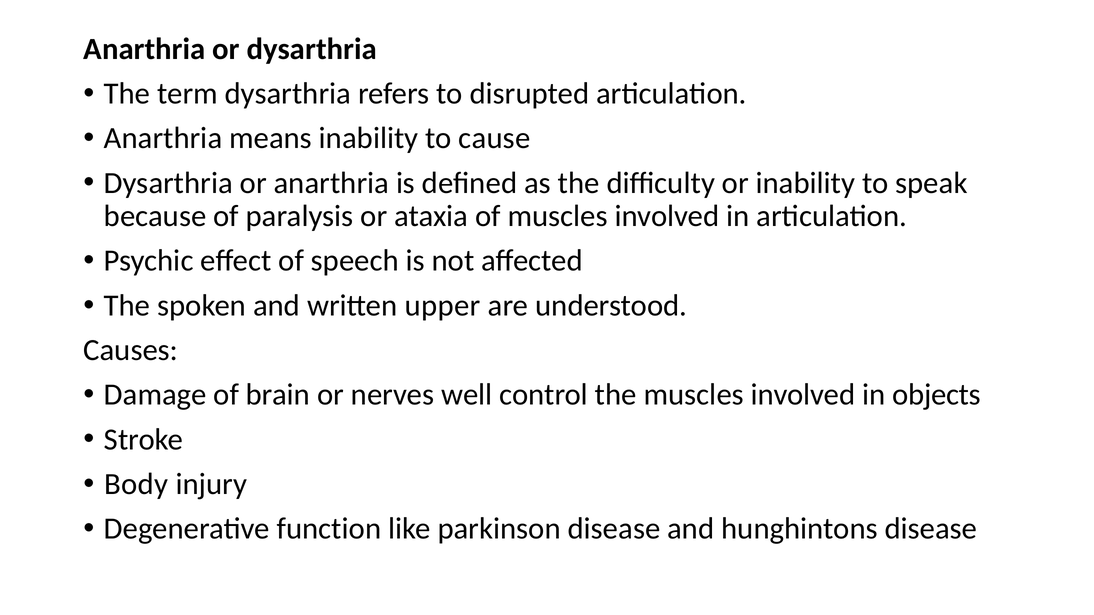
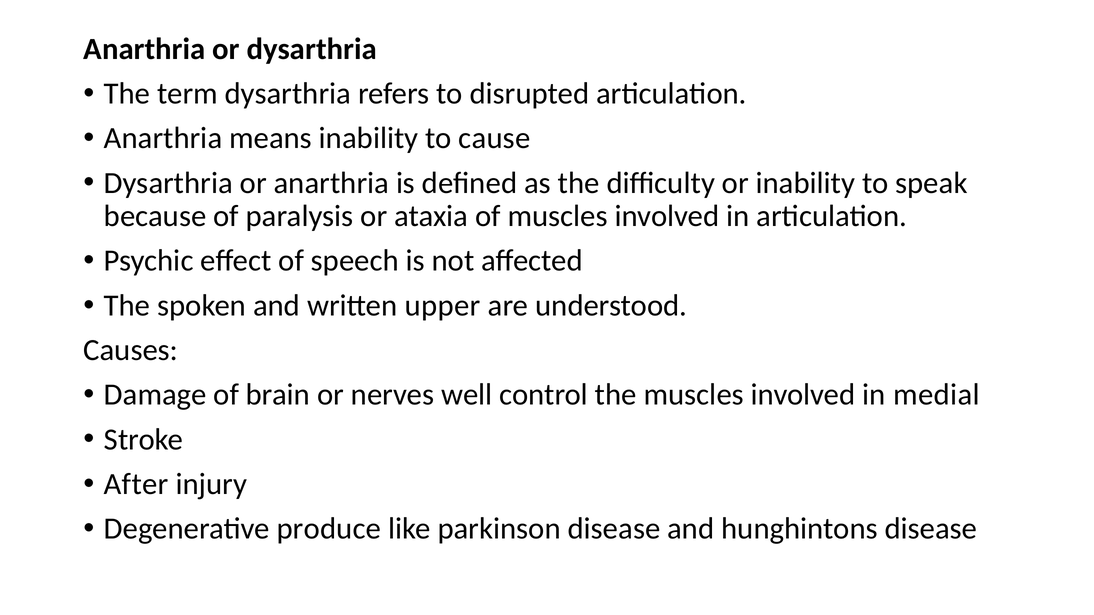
objects: objects -> medial
Body: Body -> After
function: function -> produce
